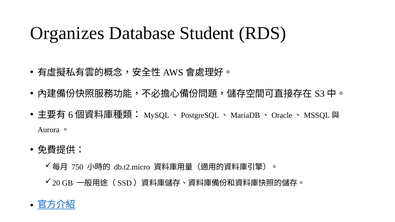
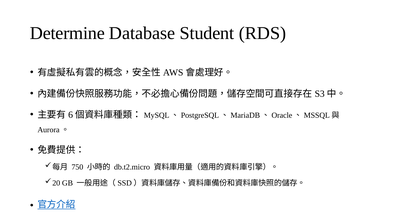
Organizes: Organizes -> Determine
